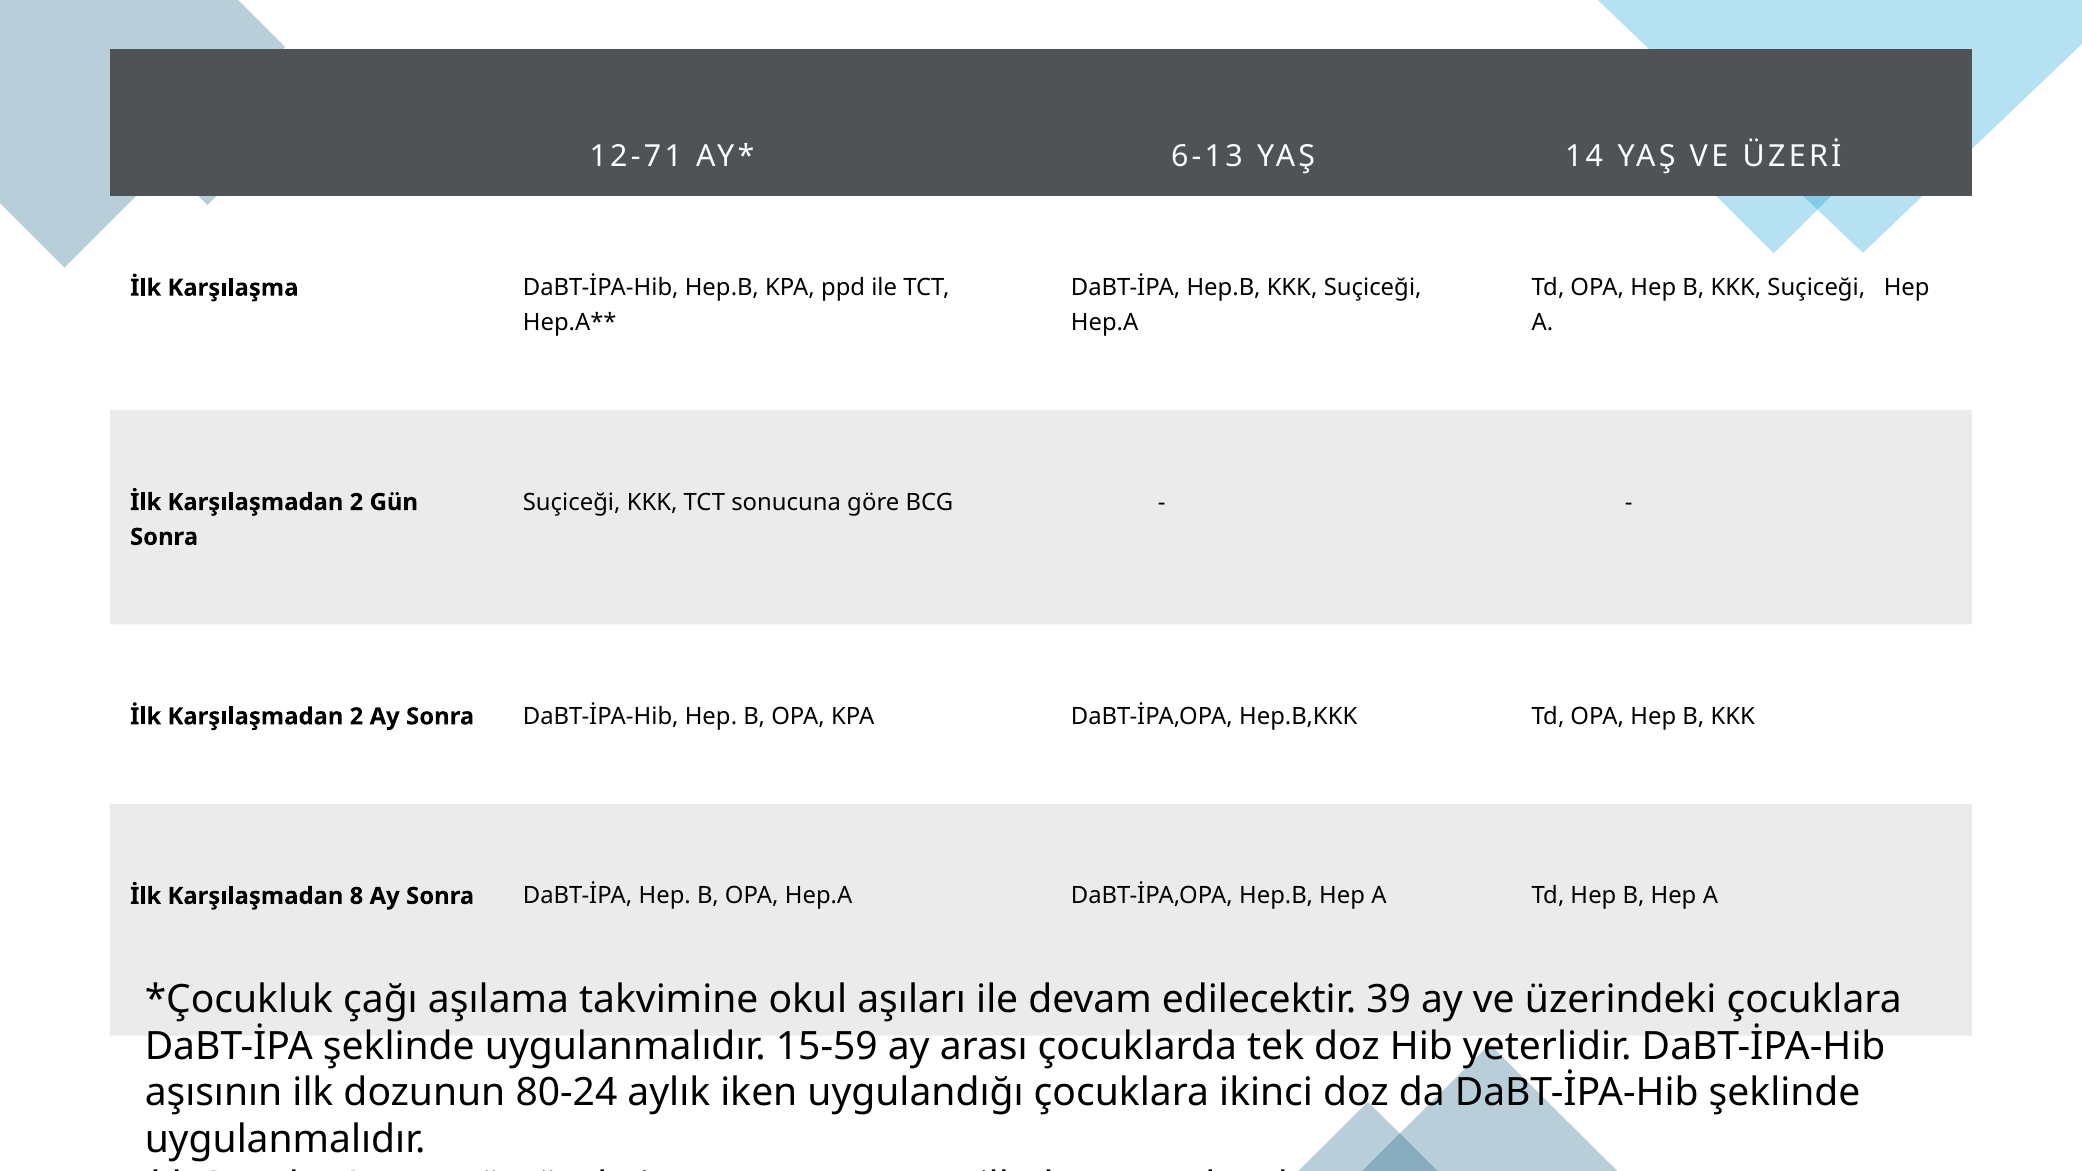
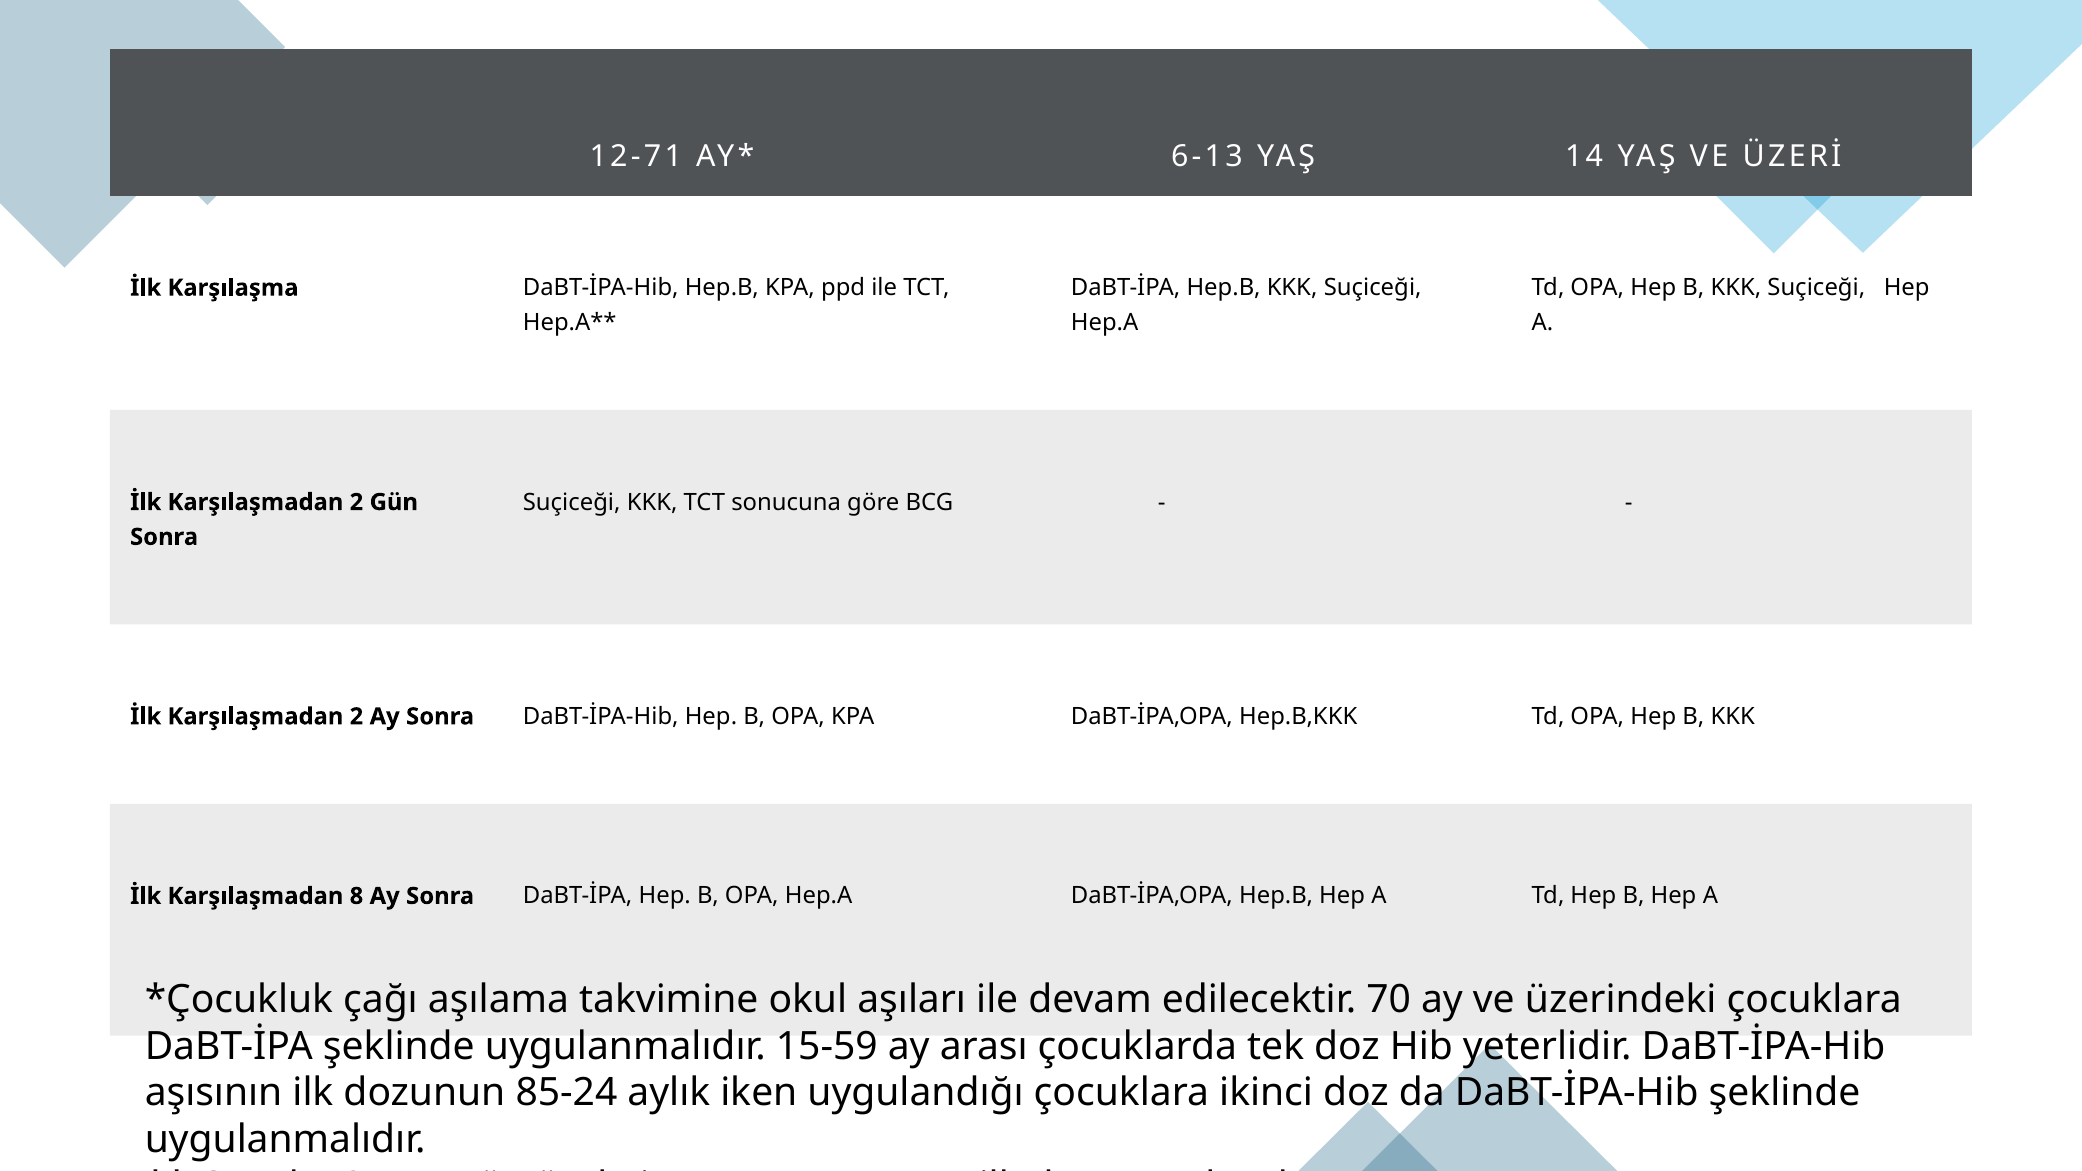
39: 39 -> 70
80-24: 80-24 -> 85-24
